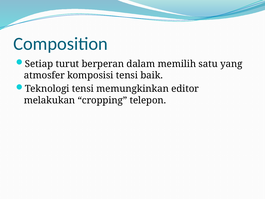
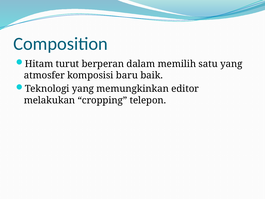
Setiap: Setiap -> Hitam
komposisi tensi: tensi -> baru
Teknologi tensi: tensi -> yang
